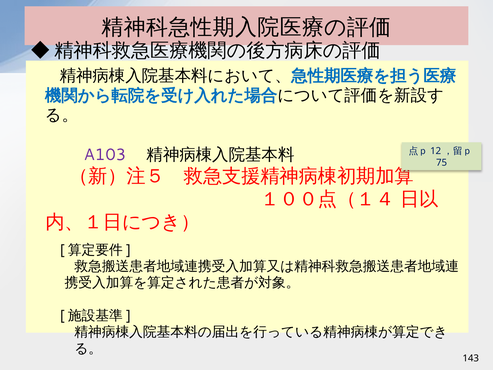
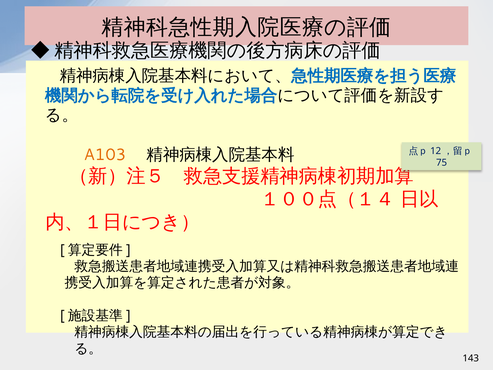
A103 colour: purple -> orange
